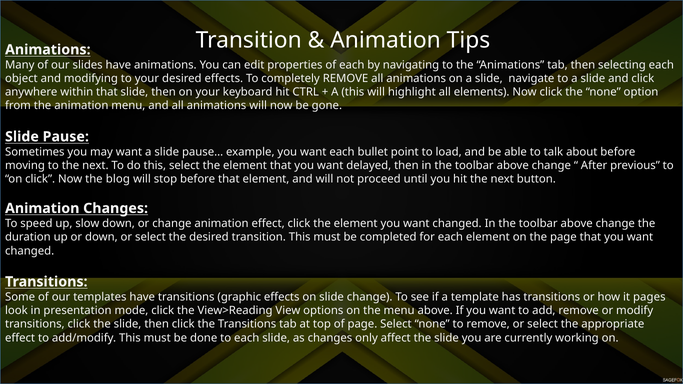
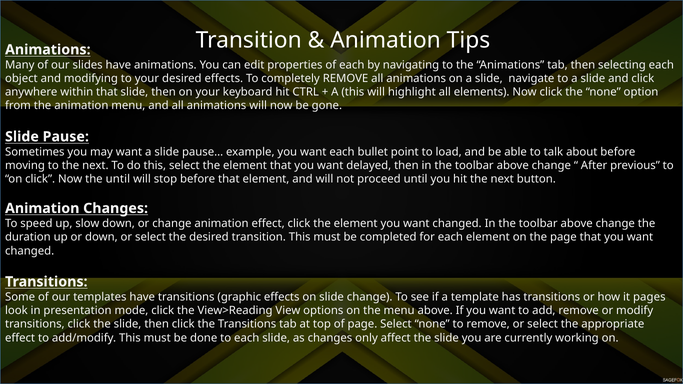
the blog: blog -> until
